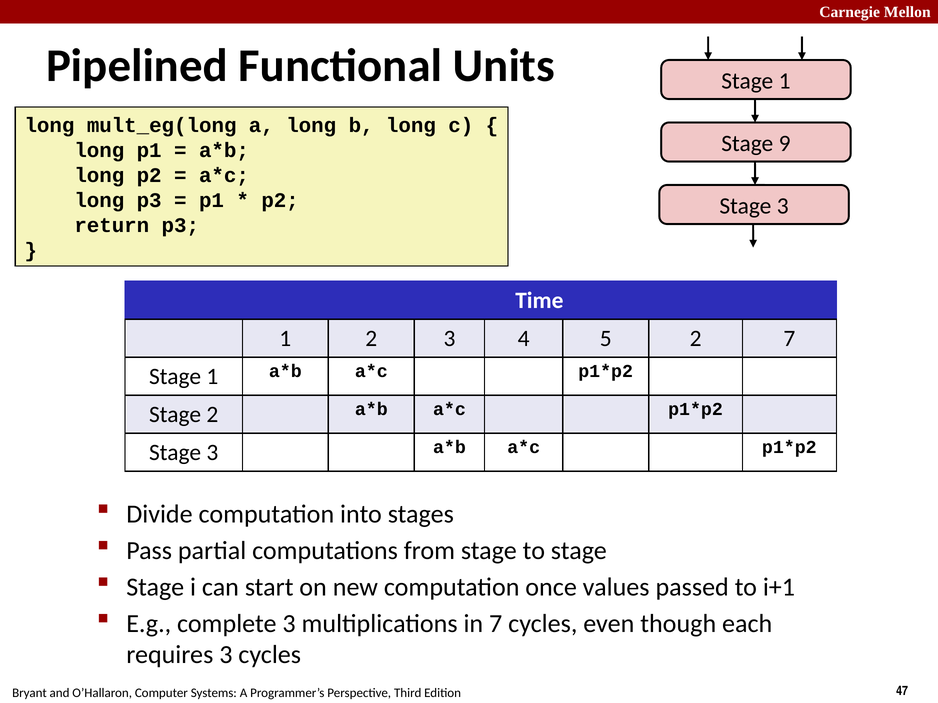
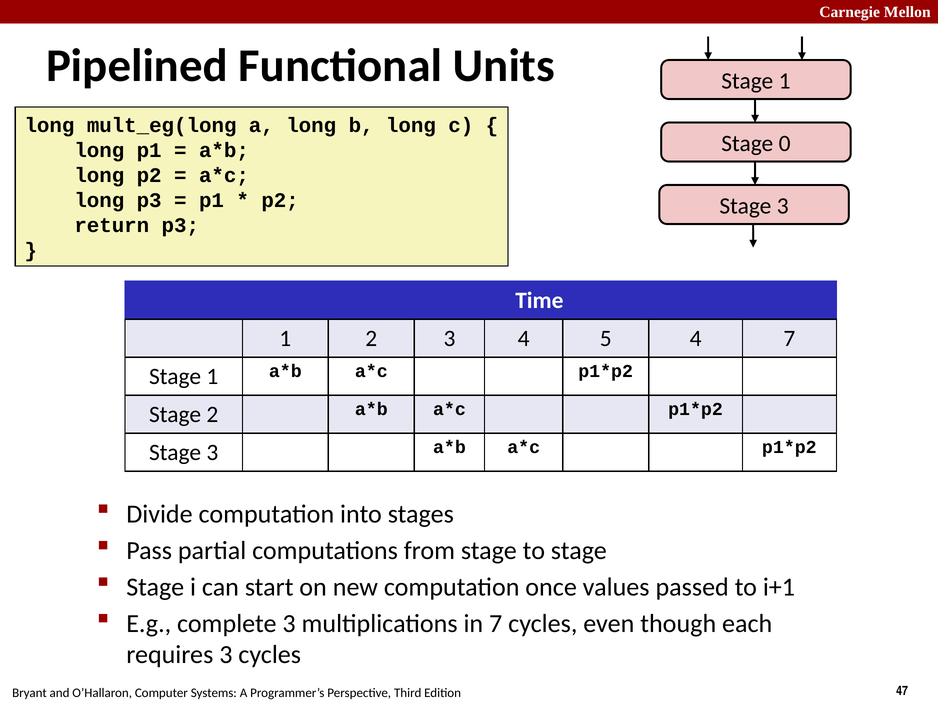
9: 9 -> 0
5 2: 2 -> 4
